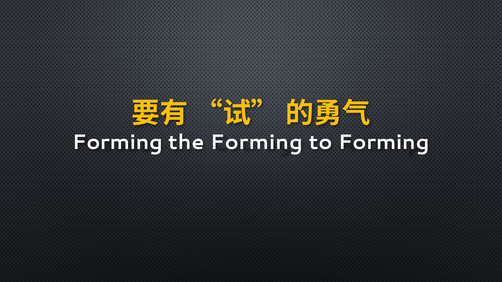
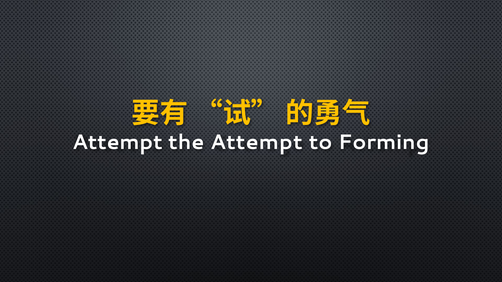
Forming at (117, 143): Forming -> Attempt
the Forming: Forming -> Attempt
